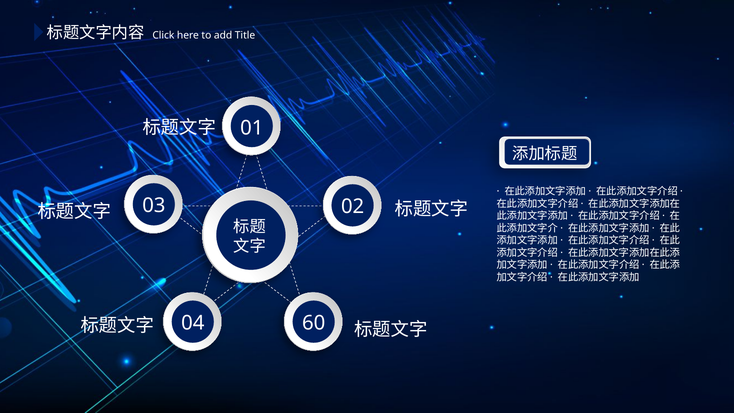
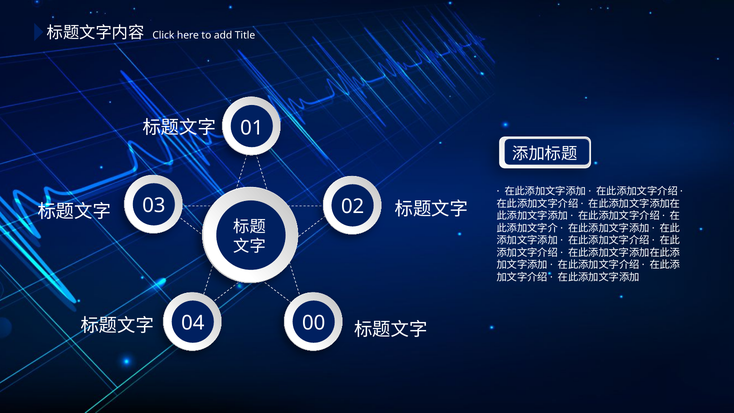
60: 60 -> 00
